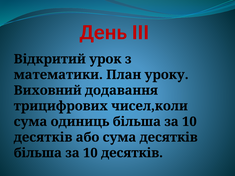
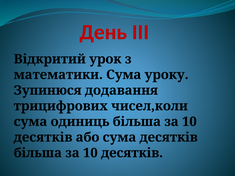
математики План: План -> Сума
Виховний: Виховний -> Зупинюся
